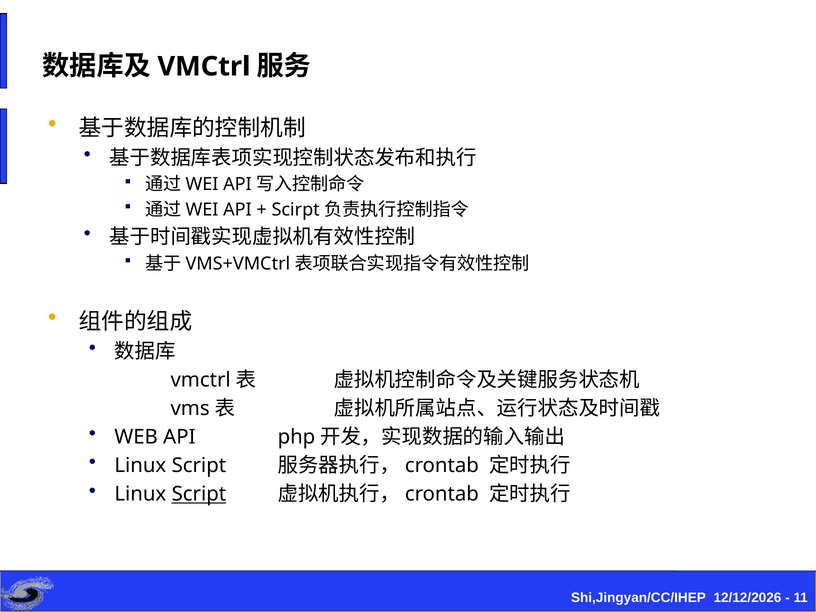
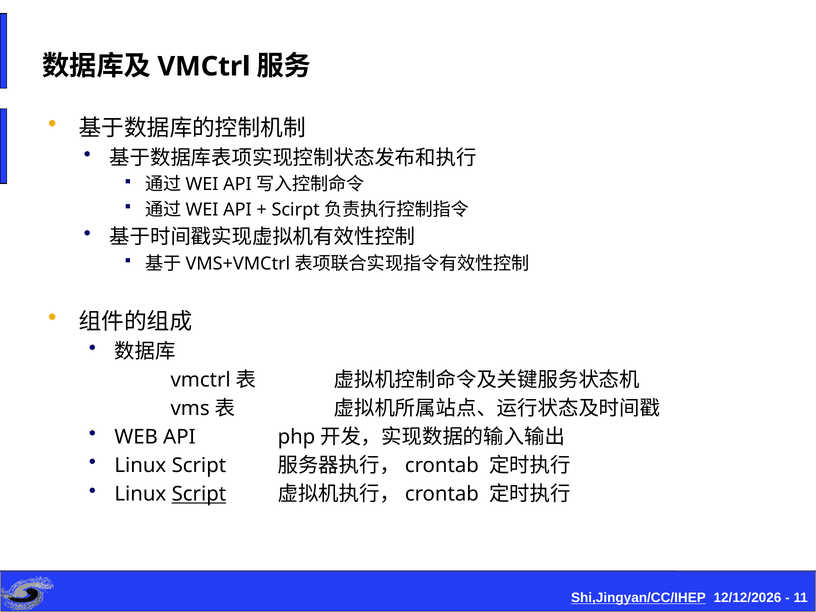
Shi,Jingyan/CC/IHEP underline: none -> present
